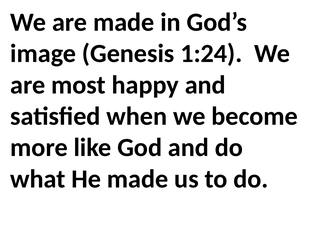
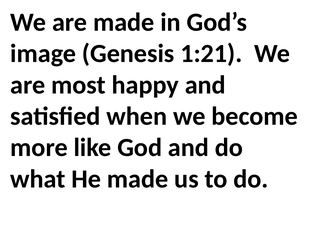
1:24: 1:24 -> 1:21
